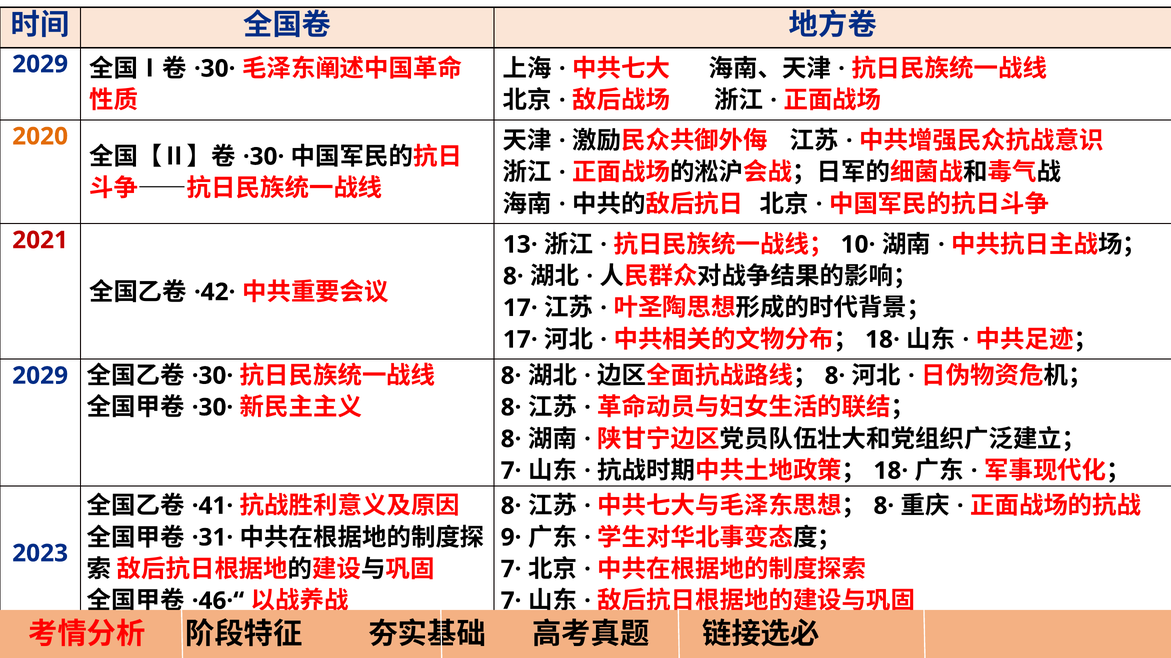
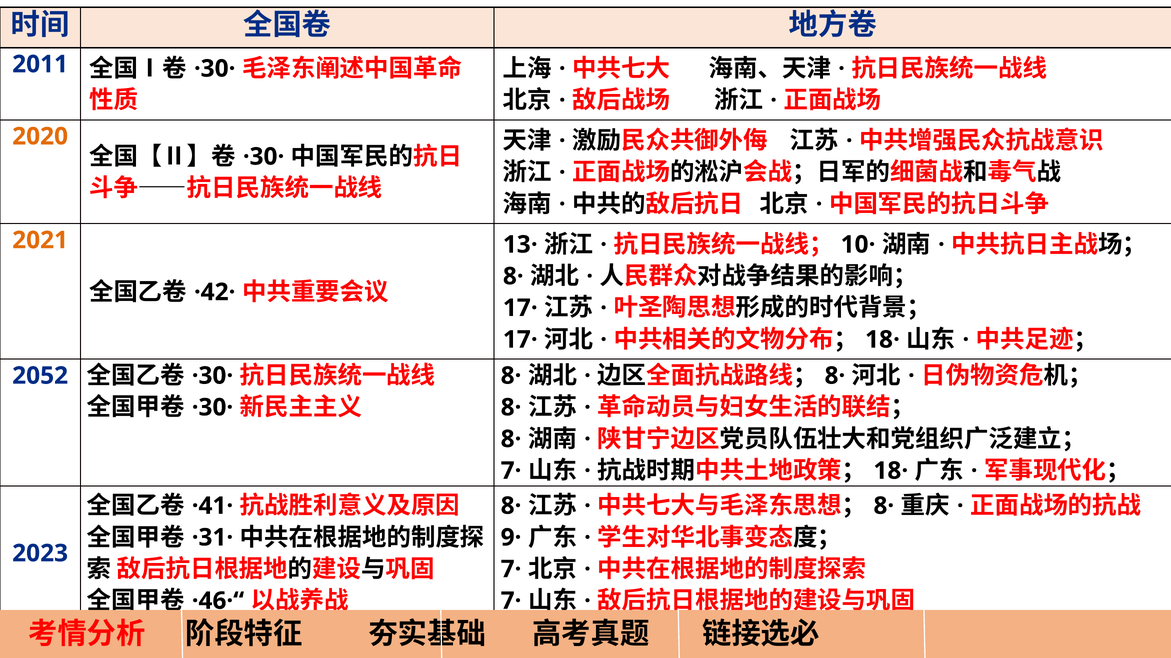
2029 at (40, 64): 2029 -> 2011
2021 colour: red -> orange
2029 at (40, 376): 2029 -> 2052
